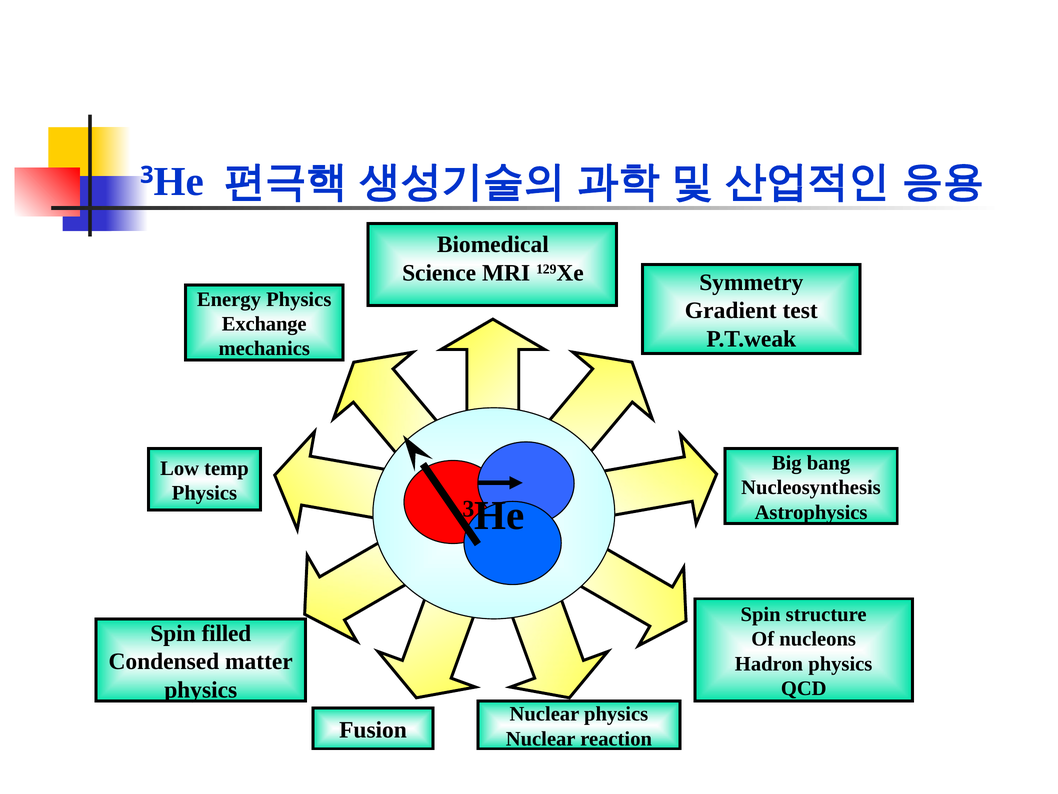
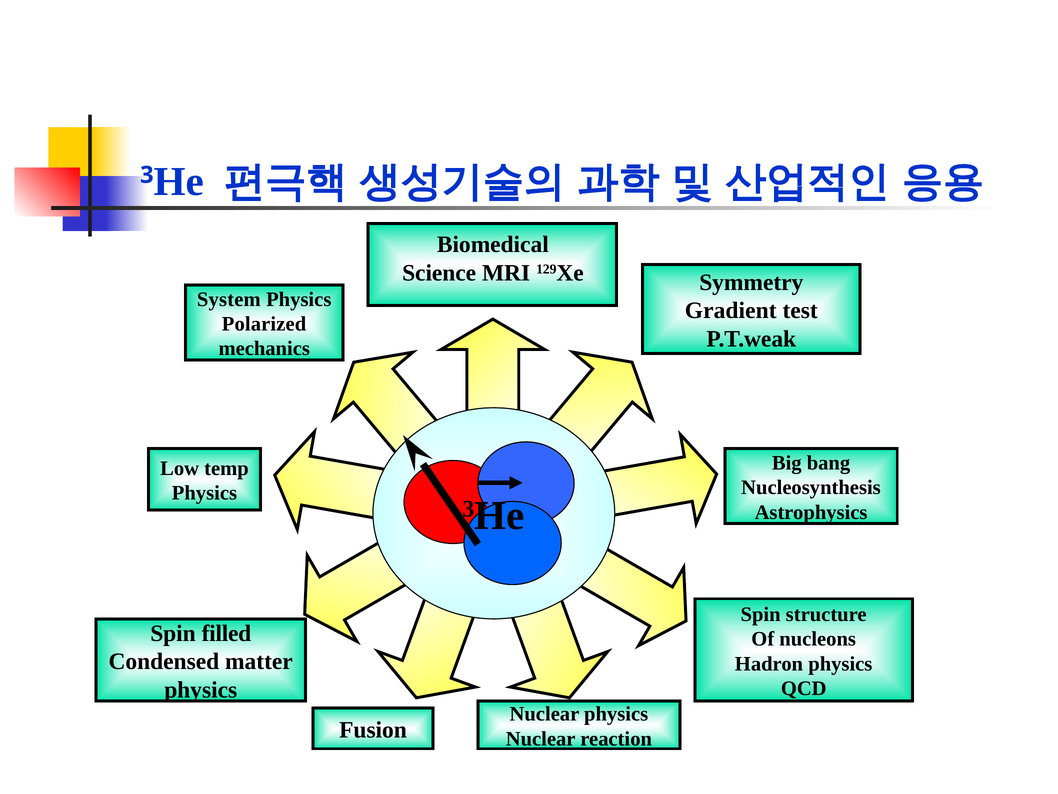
Energy: Energy -> System
Exchange: Exchange -> Polarized
